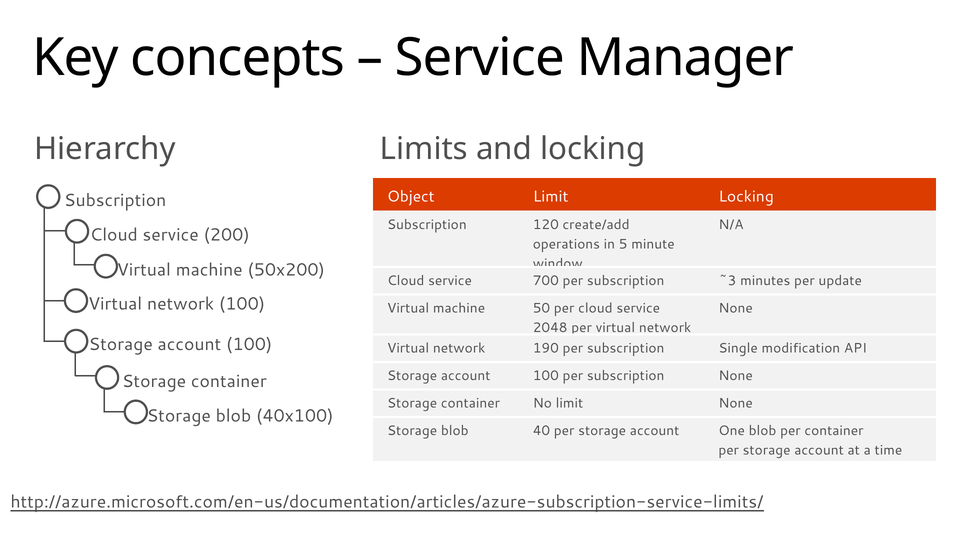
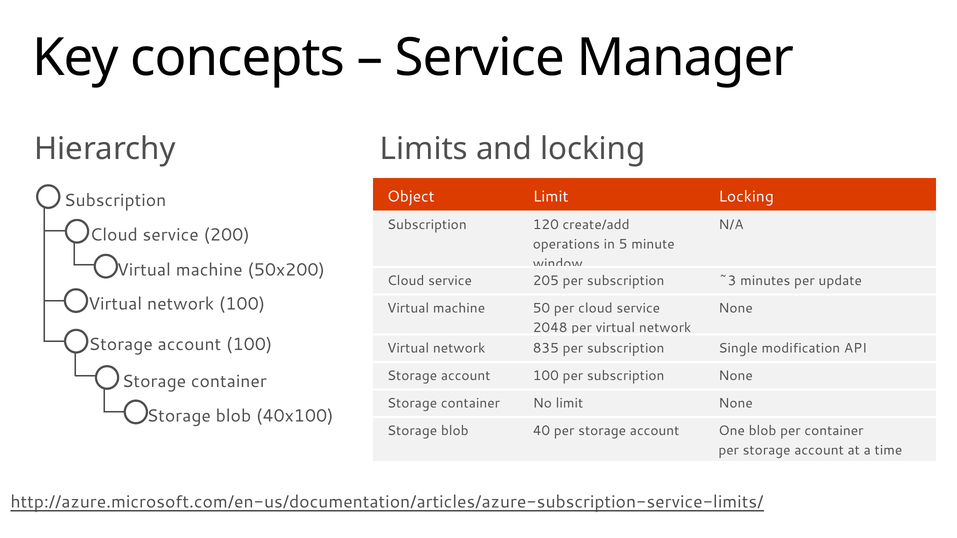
700: 700 -> 205
190: 190 -> 835
